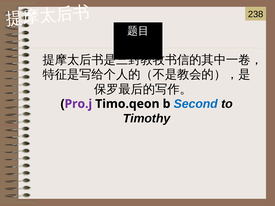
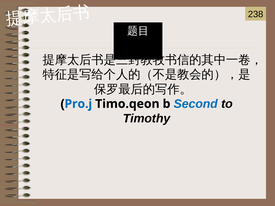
Pro.j colour: purple -> blue
